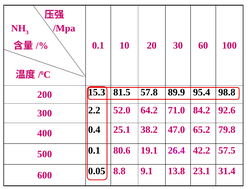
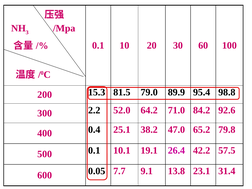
57.8: 57.8 -> 79.0
80.6: 80.6 -> 10.1
8.8: 8.8 -> 7.7
